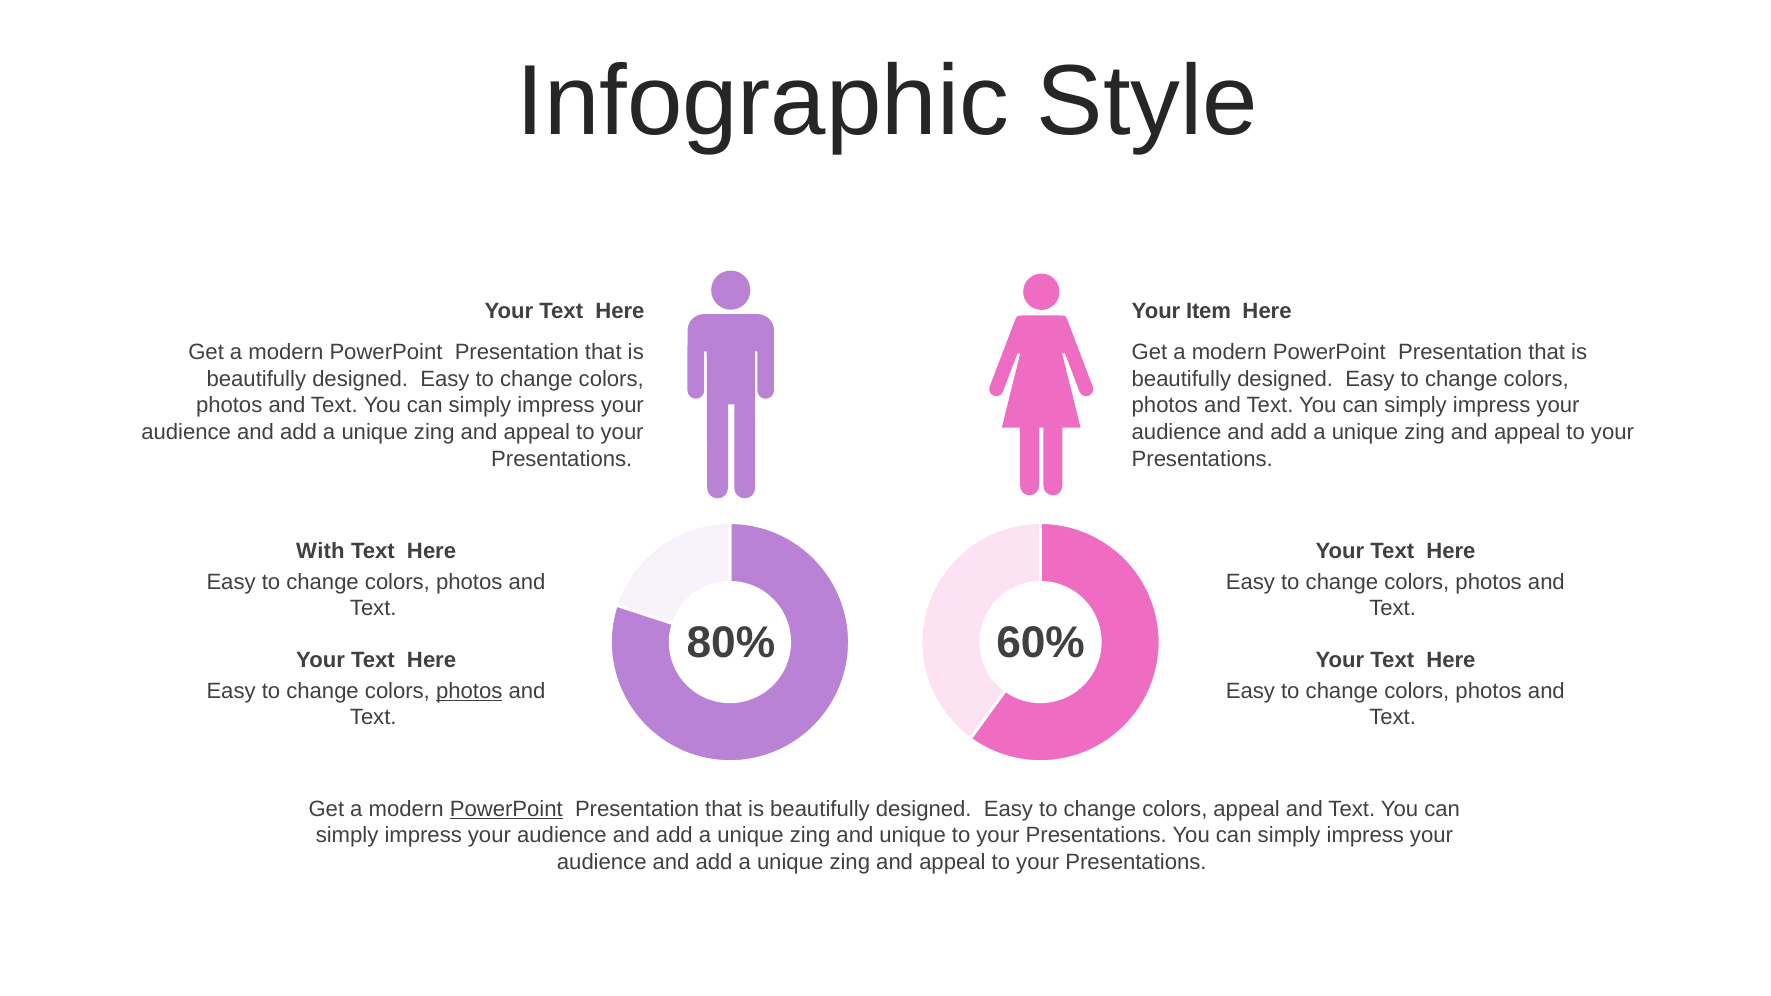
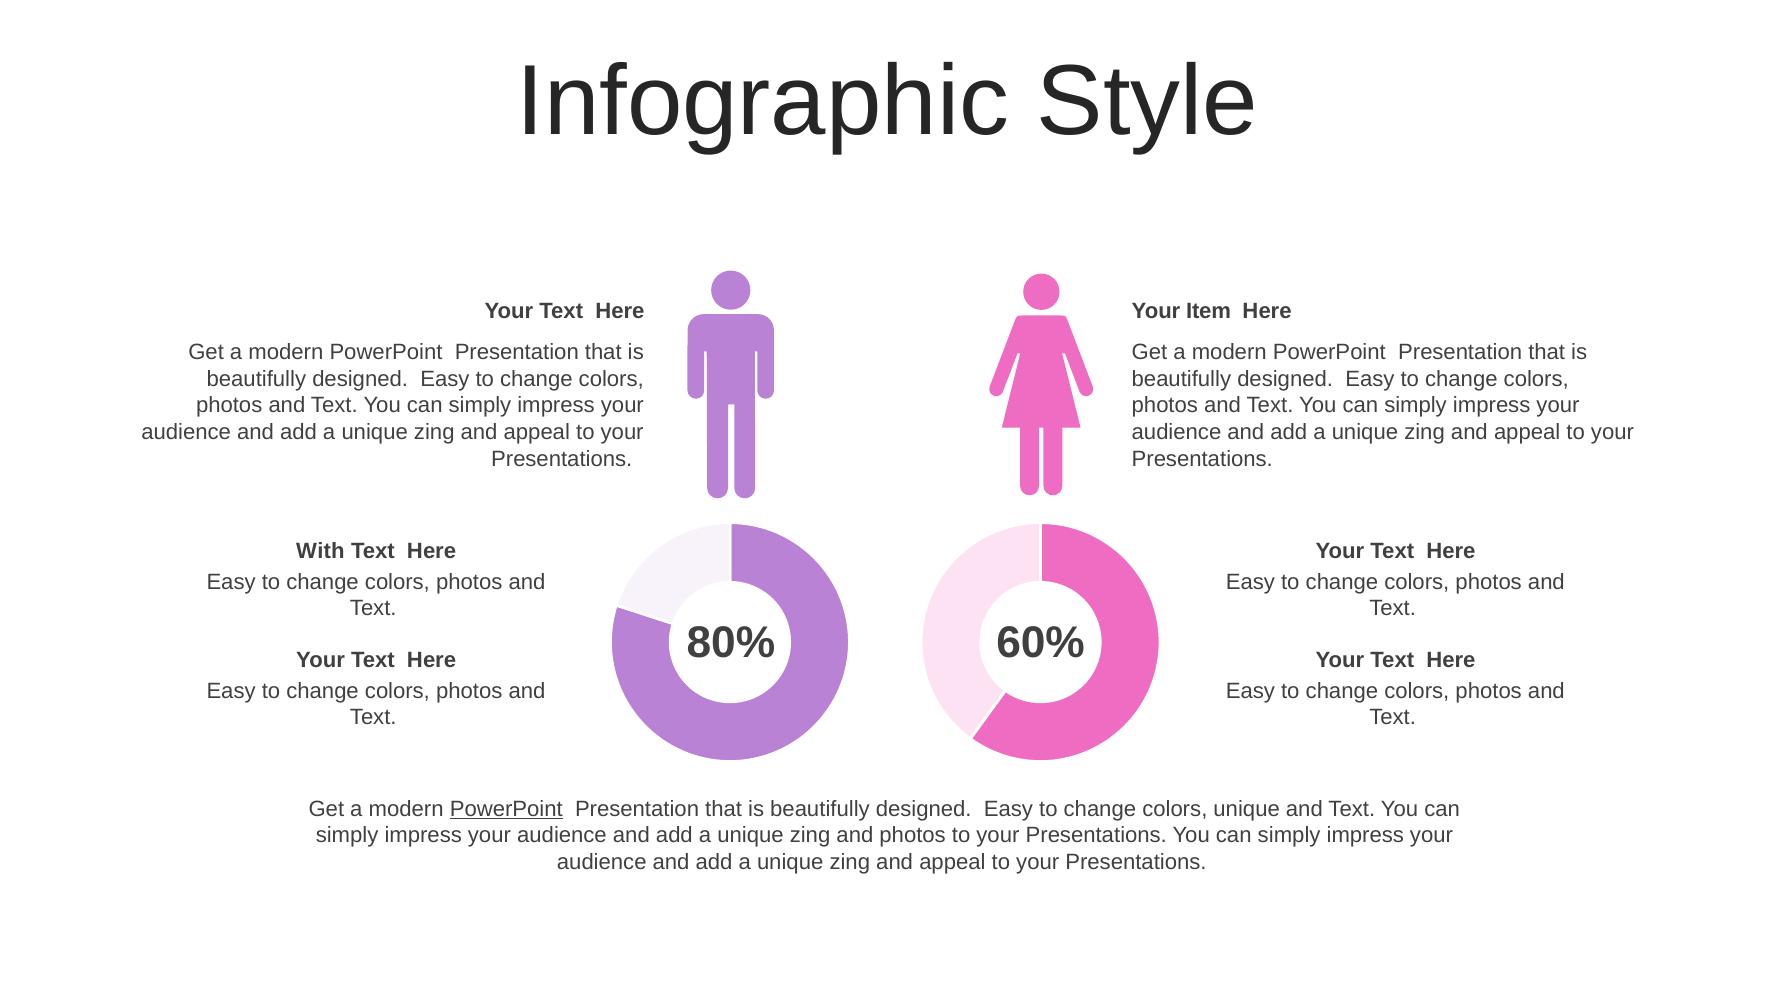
photos at (469, 691) underline: present -> none
colors appeal: appeal -> unique
and unique: unique -> photos
